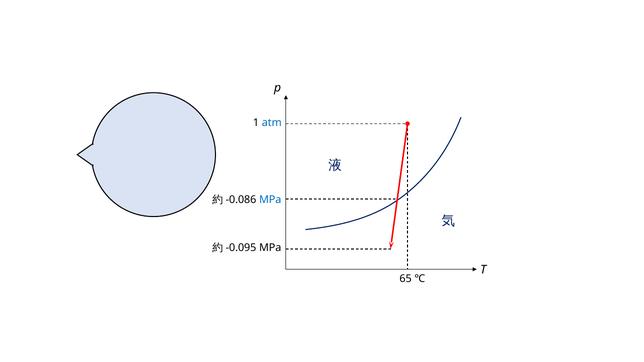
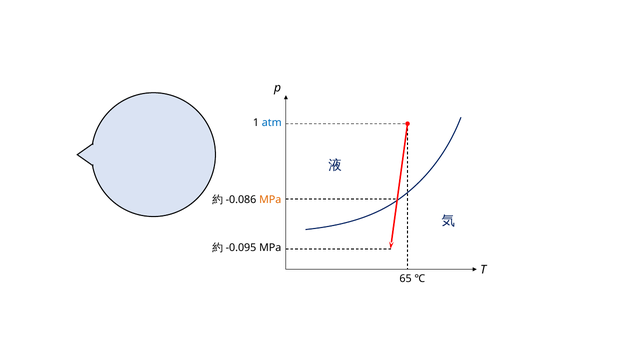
MPa at (270, 200) colour: blue -> orange
